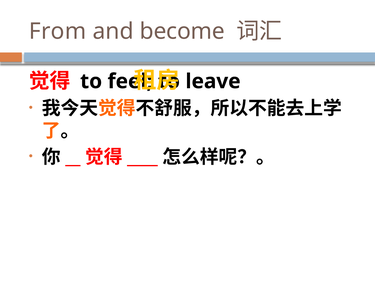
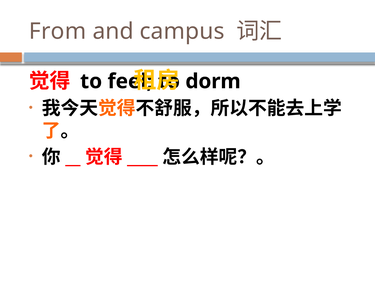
become: become -> campus
leave: leave -> dorm
